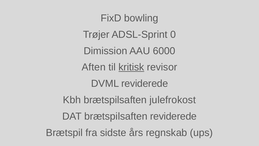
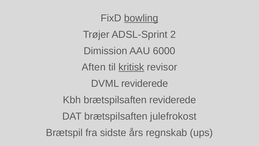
bowling underline: none -> present
0: 0 -> 2
brætspilsaften julefrokost: julefrokost -> reviderede
brætspilsaften reviderede: reviderede -> julefrokost
